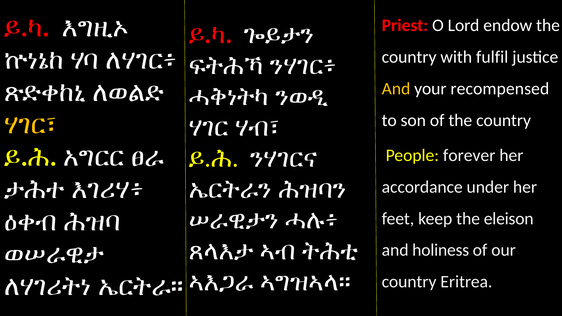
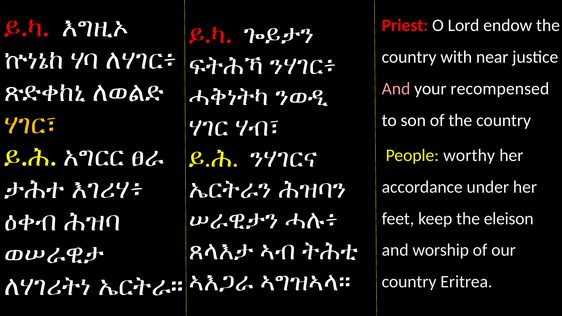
fulfil: fulfil -> near
And at (396, 89) colour: yellow -> pink
forever: forever -> worthy
holiness: holiness -> worship
